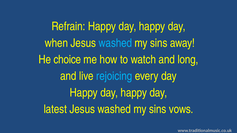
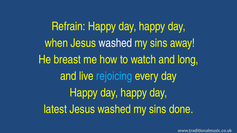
washed at (115, 43) colour: light blue -> white
choice: choice -> breast
vows: vows -> done
